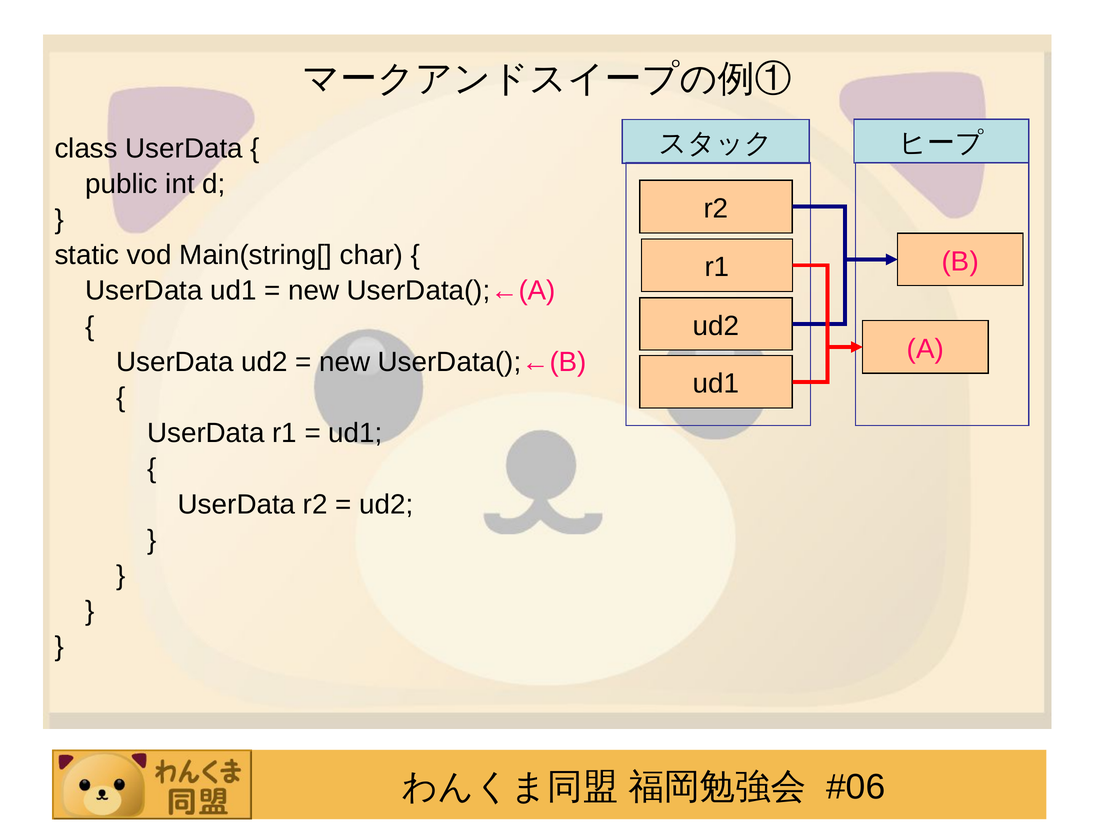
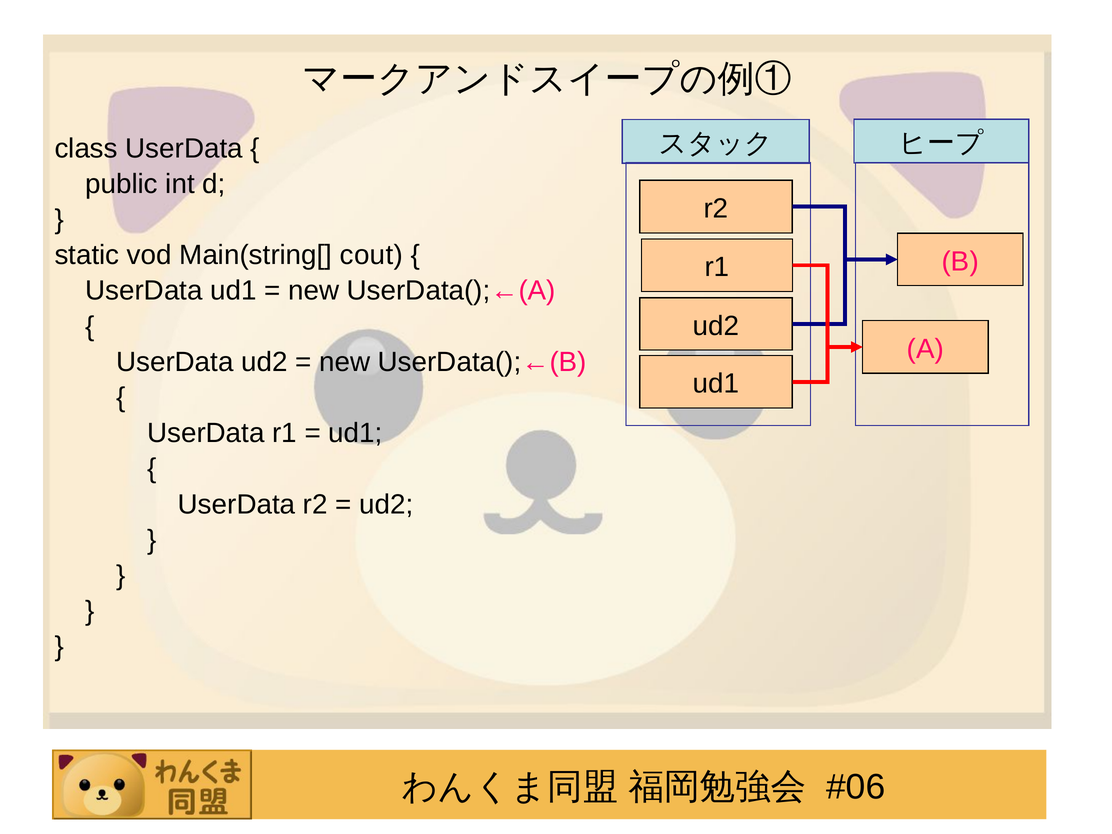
char: char -> cout
